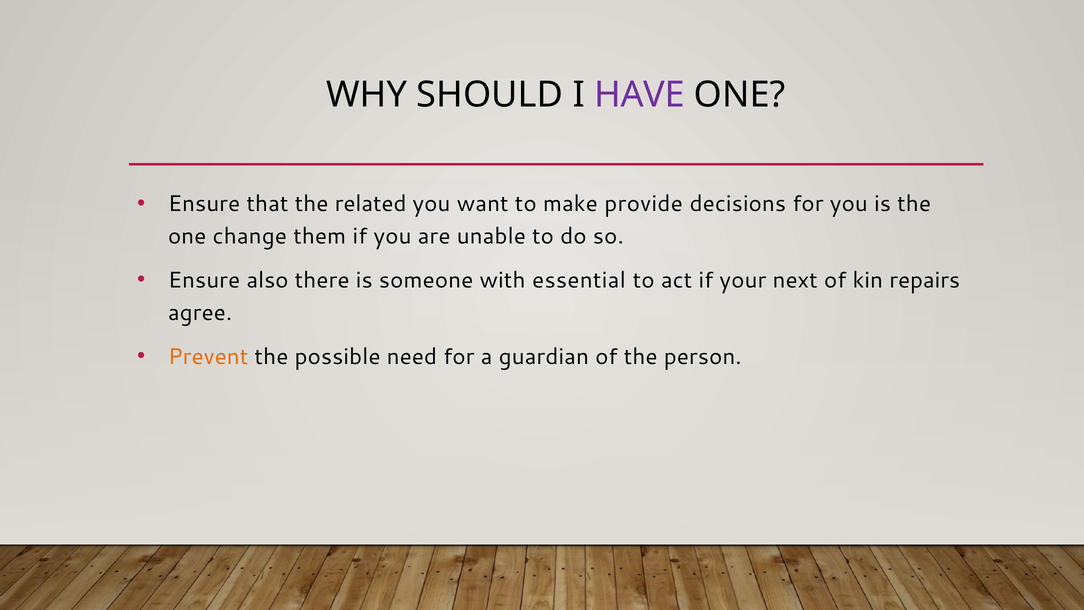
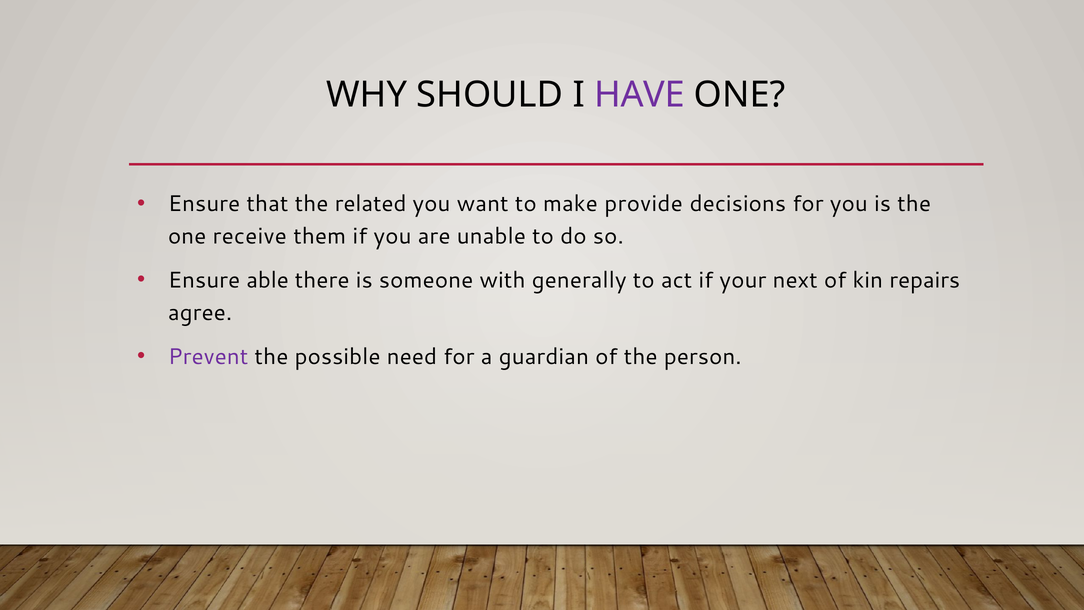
change: change -> receive
also: also -> able
essential: essential -> generally
Prevent colour: orange -> purple
